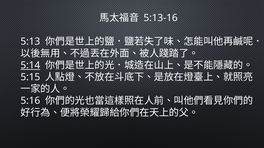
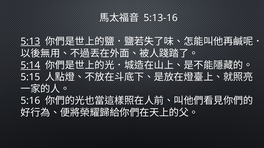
5:13 underline: none -> present
